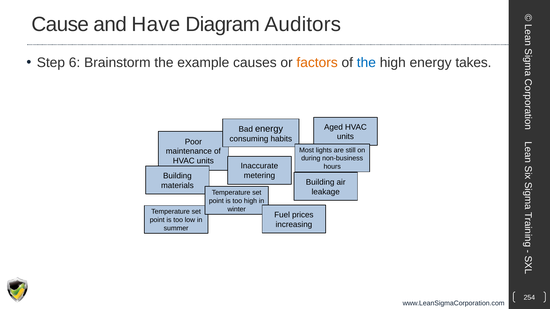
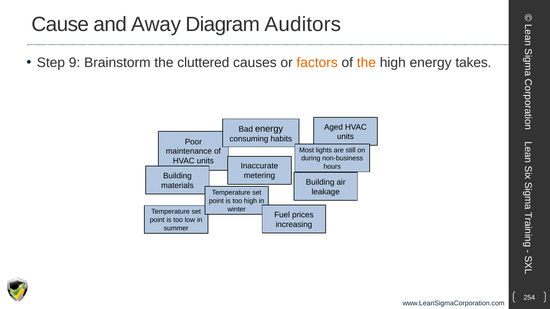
Have: Have -> Away
6: 6 -> 9
example: example -> cluttered
the at (366, 63) colour: blue -> orange
